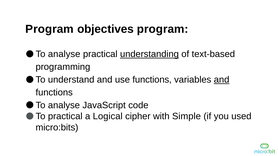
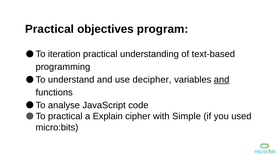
Program at (50, 29): Program -> Practical
analyse at (64, 54): analyse -> iteration
understanding underline: present -> none
use functions: functions -> decipher
Logical: Logical -> Explain
